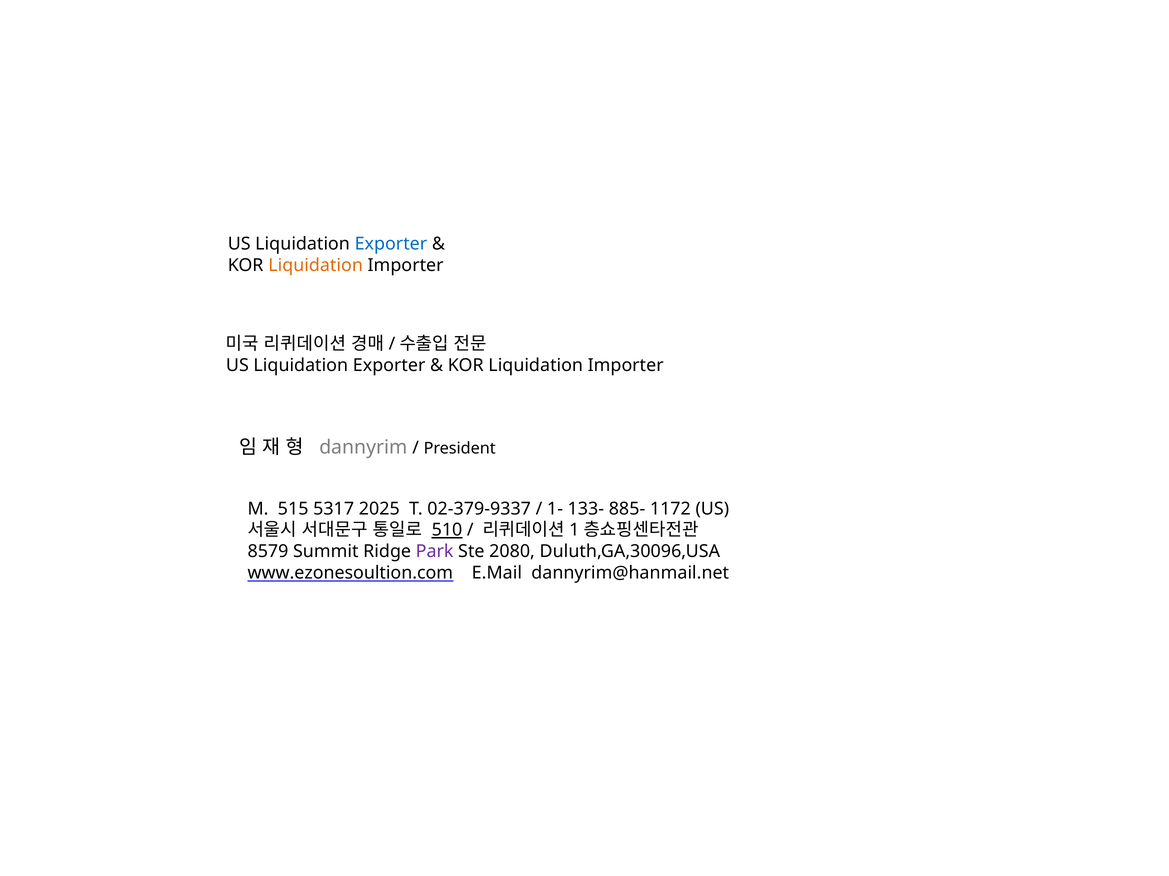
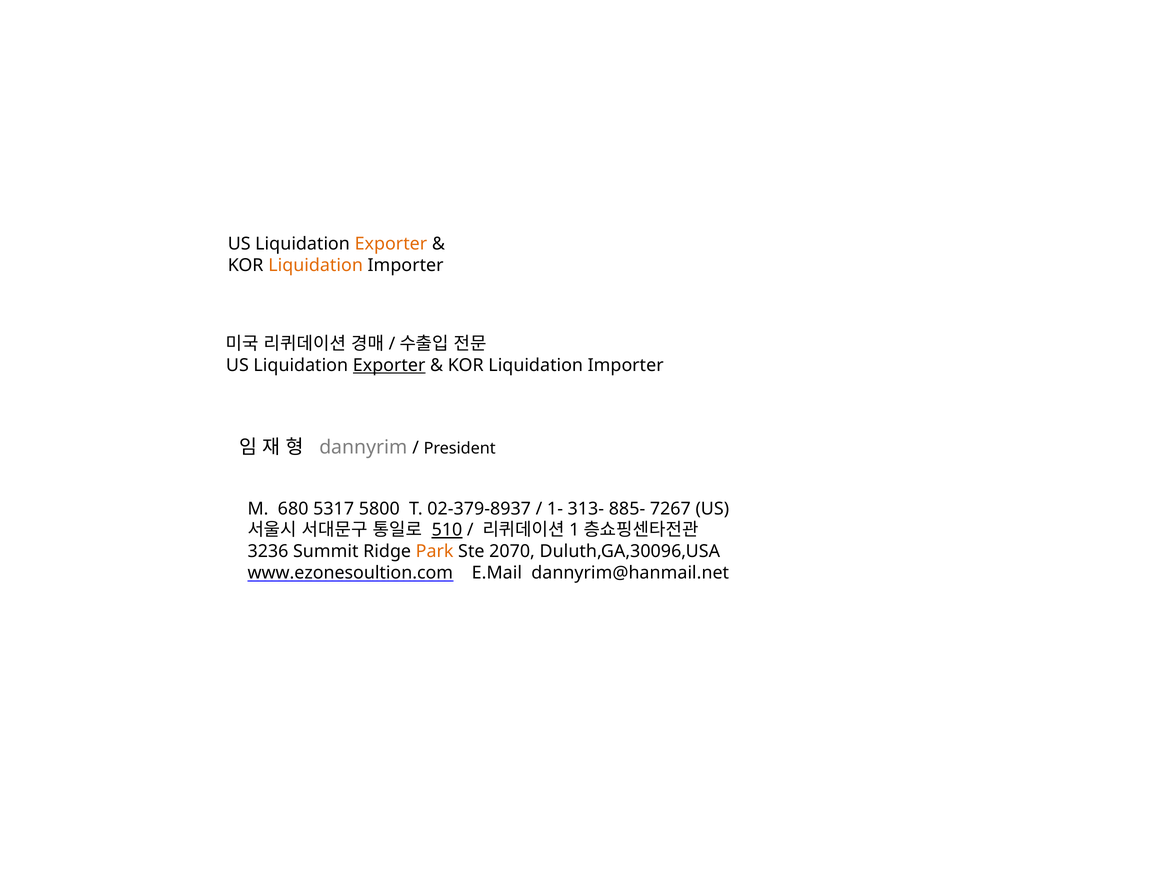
Exporter at (391, 244) colour: blue -> orange
Exporter at (389, 365) underline: none -> present
515: 515 -> 680
2025: 2025 -> 5800
02-379-9337: 02-379-9337 -> 02-379-8937
133-: 133- -> 313-
1172: 1172 -> 7267
8579: 8579 -> 3236
Park colour: purple -> orange
2080: 2080 -> 2070
